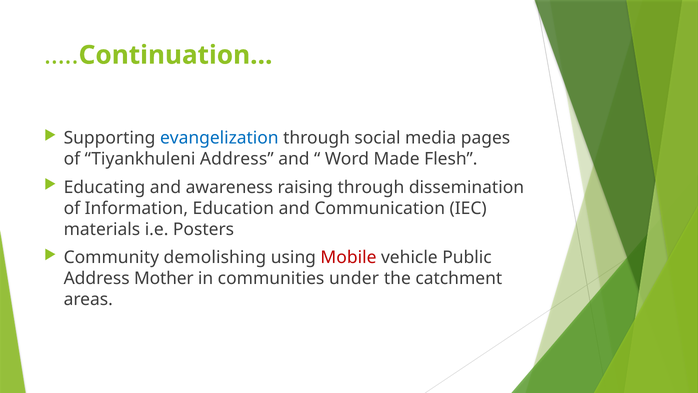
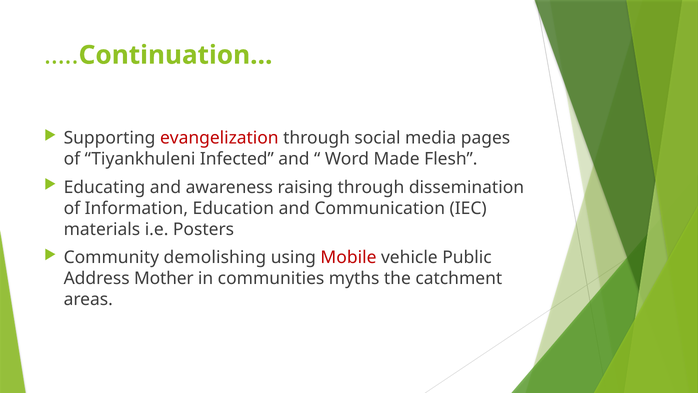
evangelization colour: blue -> red
Tiyankhuleni Address: Address -> Infected
under: under -> myths
